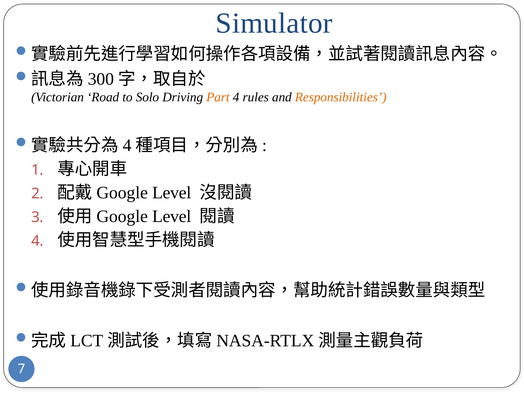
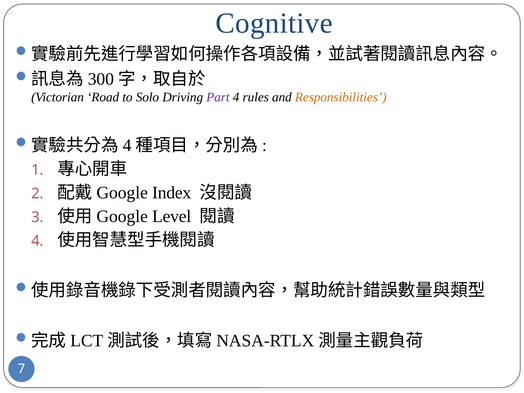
Simulator: Simulator -> Cognitive
Part colour: orange -> purple
Level at (172, 193): Level -> Index
